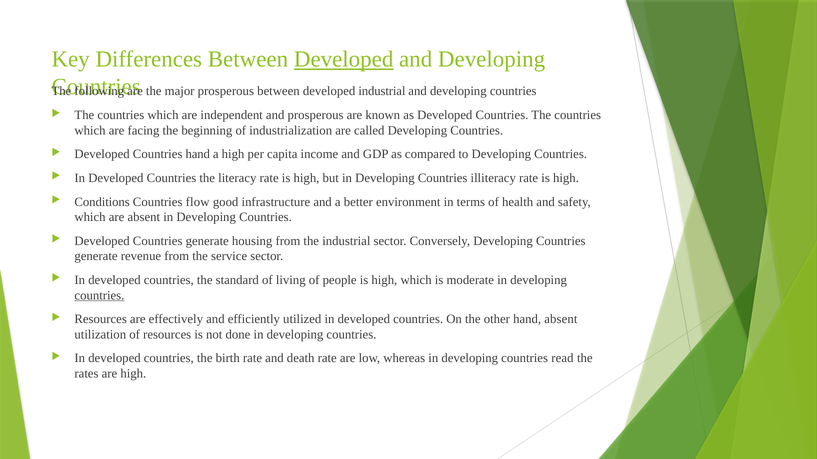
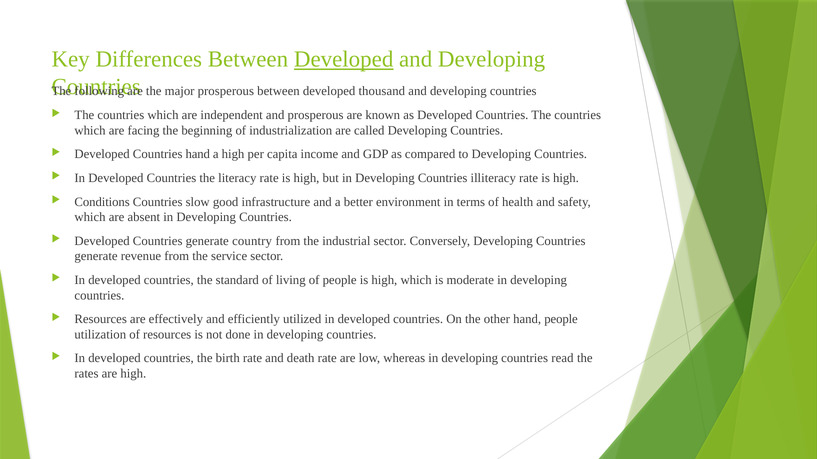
developed industrial: industrial -> thousand
flow: flow -> slow
housing: housing -> country
countries at (99, 296) underline: present -> none
hand absent: absent -> people
